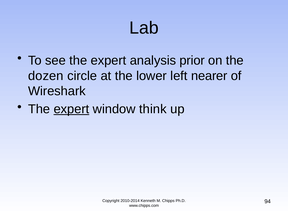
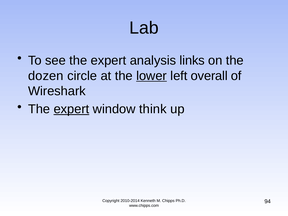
prior: prior -> links
lower underline: none -> present
nearer: nearer -> overall
